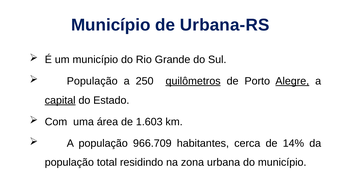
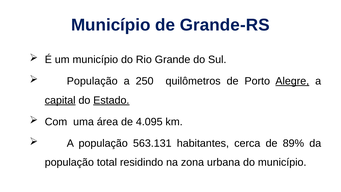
Urbana-RS: Urbana-RS -> Grande-RS
quilômetros underline: present -> none
Estado underline: none -> present
1.603: 1.603 -> 4.095
966.709: 966.709 -> 563.131
14%: 14% -> 89%
